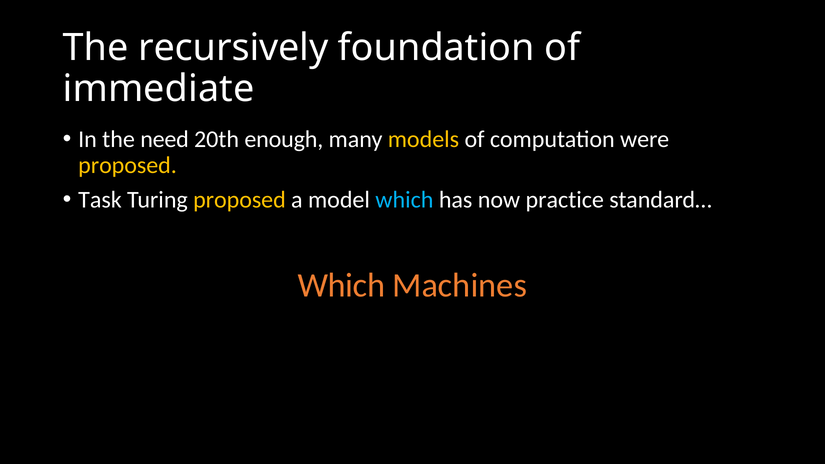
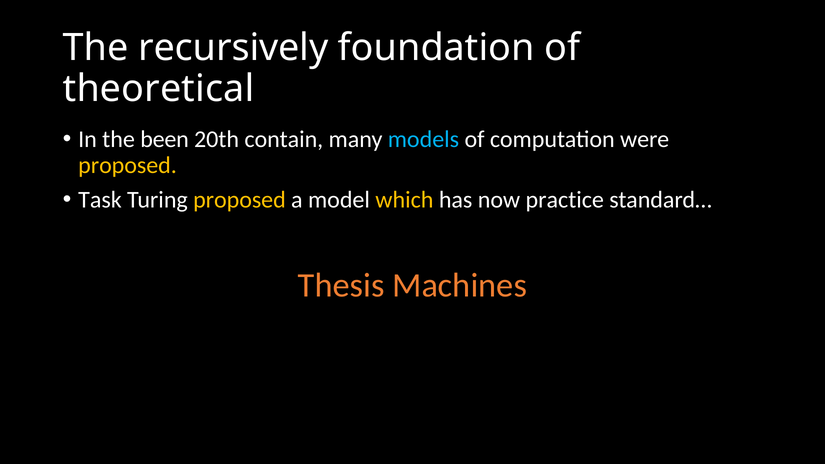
immediate: immediate -> theoretical
need: need -> been
enough: enough -> contain
models colour: yellow -> light blue
which at (404, 200) colour: light blue -> yellow
Which at (341, 286): Which -> Thesis
